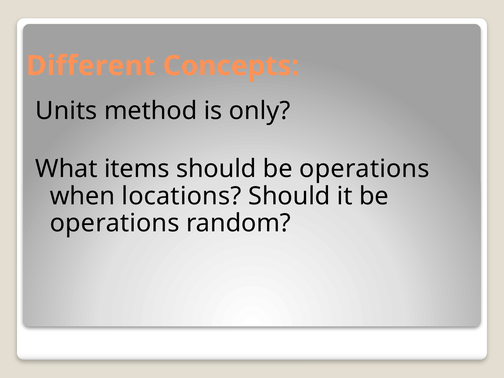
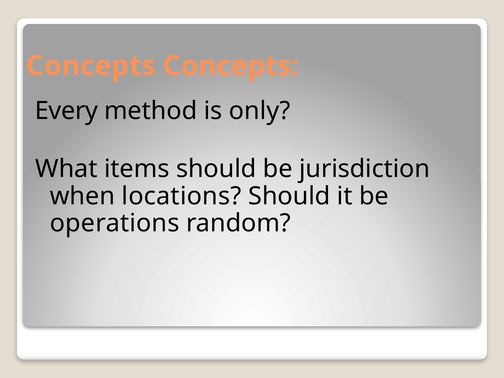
Different at (91, 66): Different -> Concepts
Units: Units -> Every
should be operations: operations -> jurisdiction
